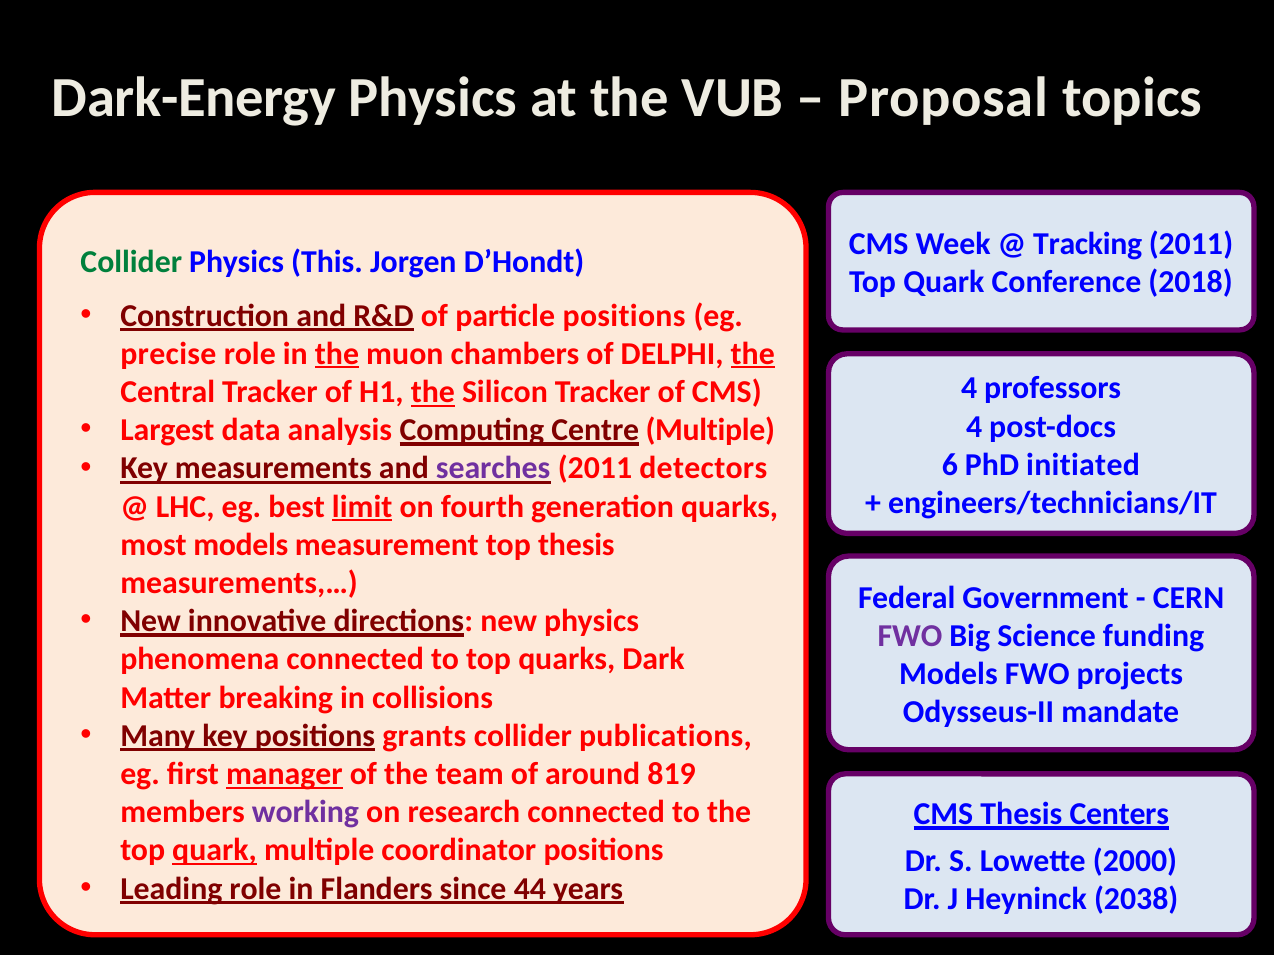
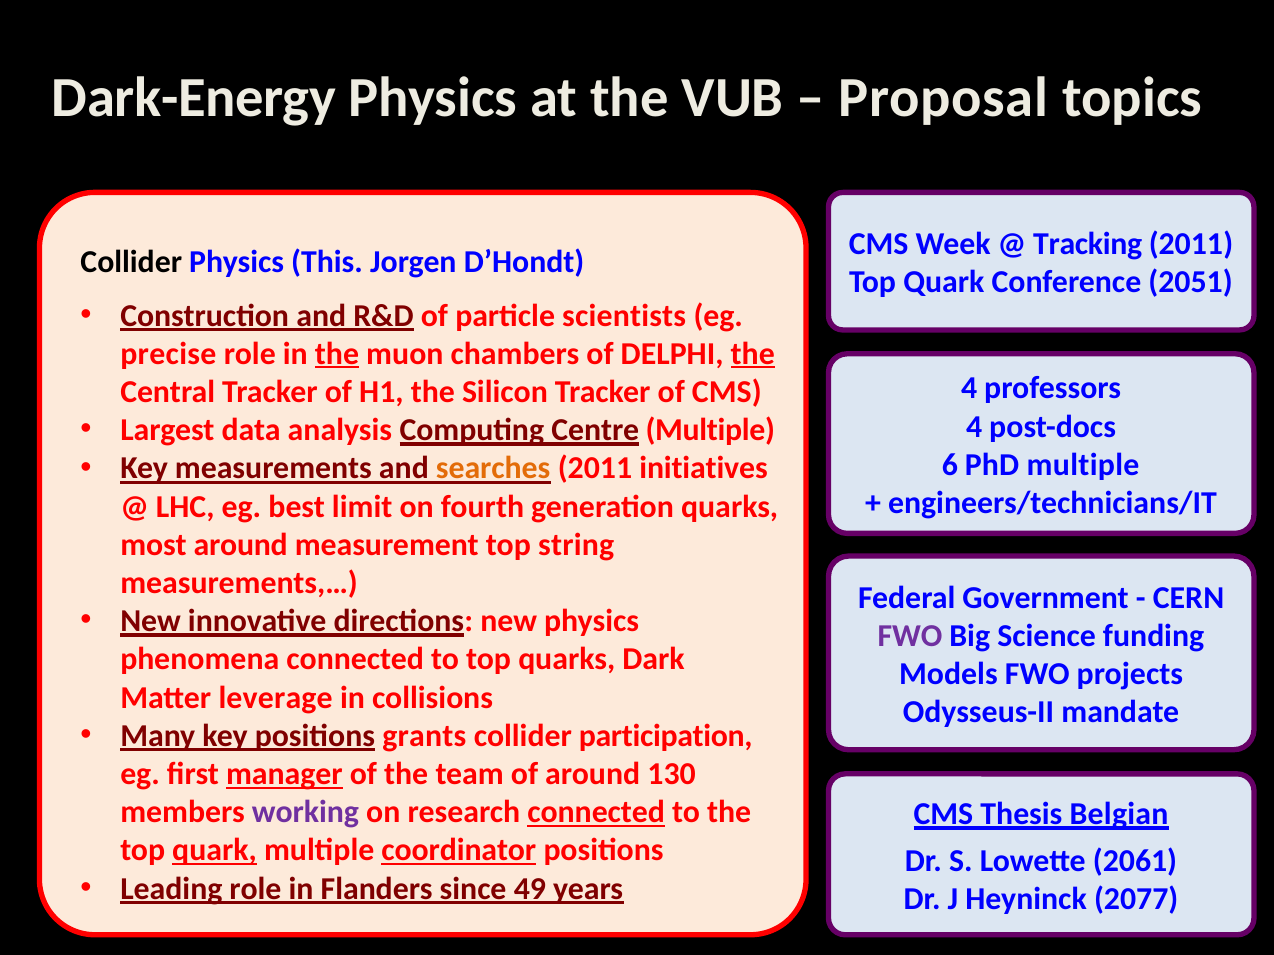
Collider at (131, 263) colour: green -> black
2018: 2018 -> 2051
particle positions: positions -> scientists
the at (433, 392) underline: present -> none
searches colour: purple -> orange
detectors: detectors -> initiatives
PhD initiated: initiated -> multiple
limit underline: present -> none
most models: models -> around
top thesis: thesis -> string
breaking: breaking -> leverage
publications: publications -> participation
819: 819 -> 130
connected at (596, 813) underline: none -> present
Centers: Centers -> Belgian
coordinator underline: none -> present
2000: 2000 -> 2061
44: 44 -> 49
2038: 2038 -> 2077
